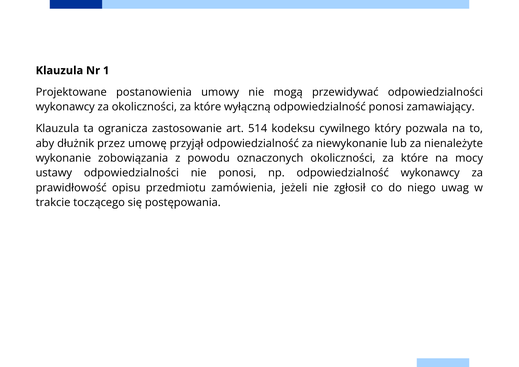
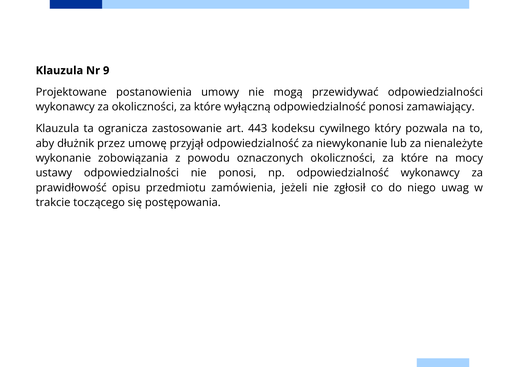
1: 1 -> 9
514: 514 -> 443
